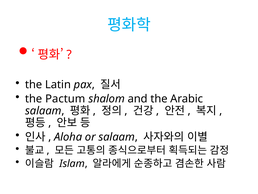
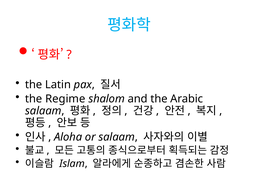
Pactum: Pactum -> Regime
